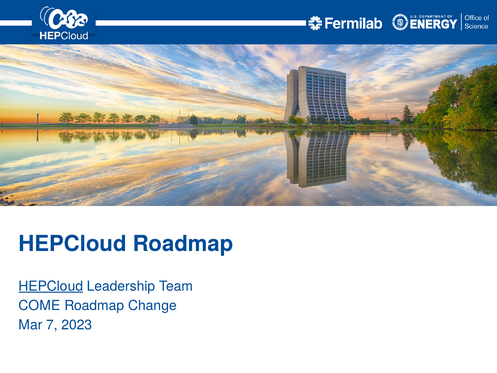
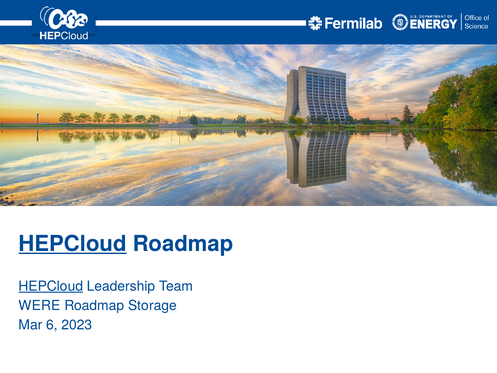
HEPCloud at (73, 244) underline: none -> present
COME: COME -> WERE
Change: Change -> Storage
7: 7 -> 6
